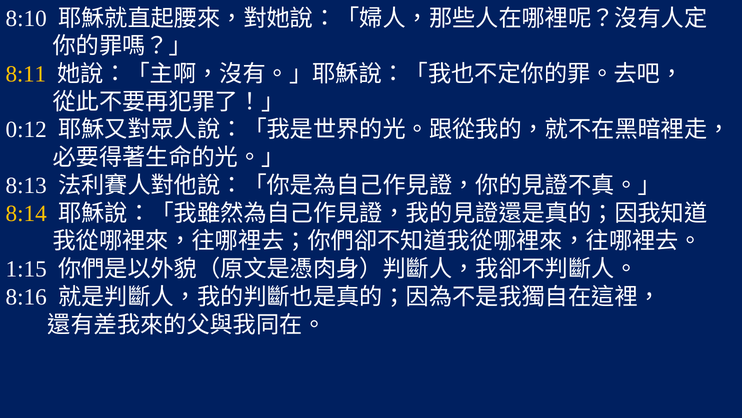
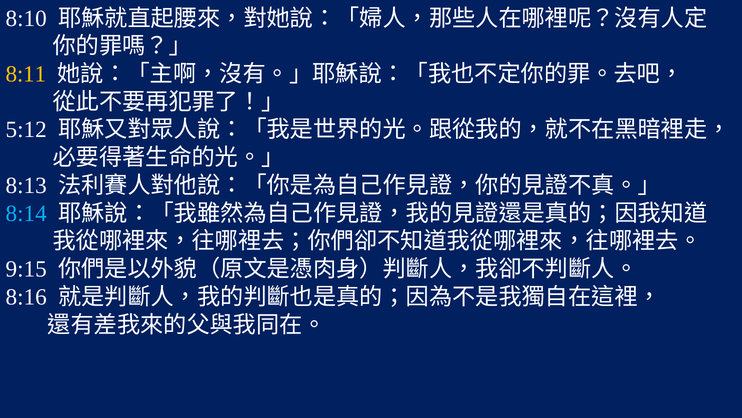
0:12: 0:12 -> 5:12
8:14 colour: yellow -> light blue
1:15: 1:15 -> 9:15
